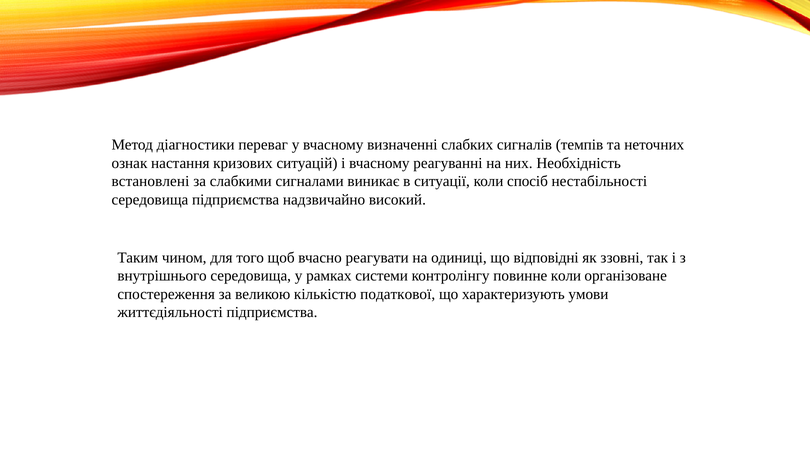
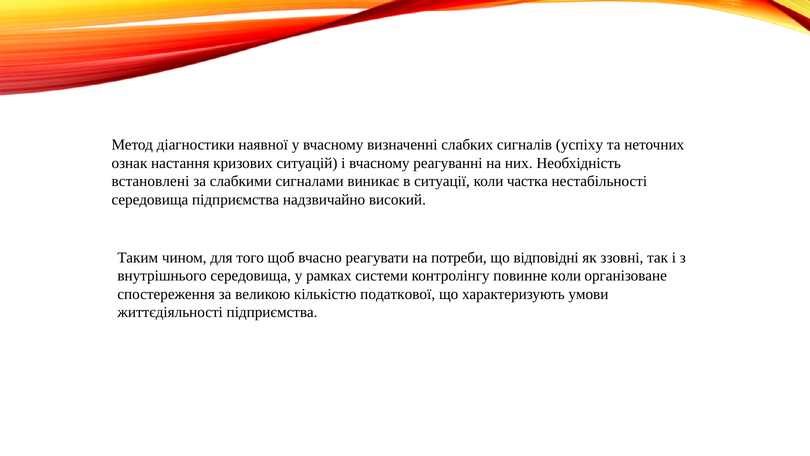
переваг: переваг -> наявної
темпів: темпів -> успіху
спосіб: спосіб -> частка
одиниці: одиниці -> потреби
